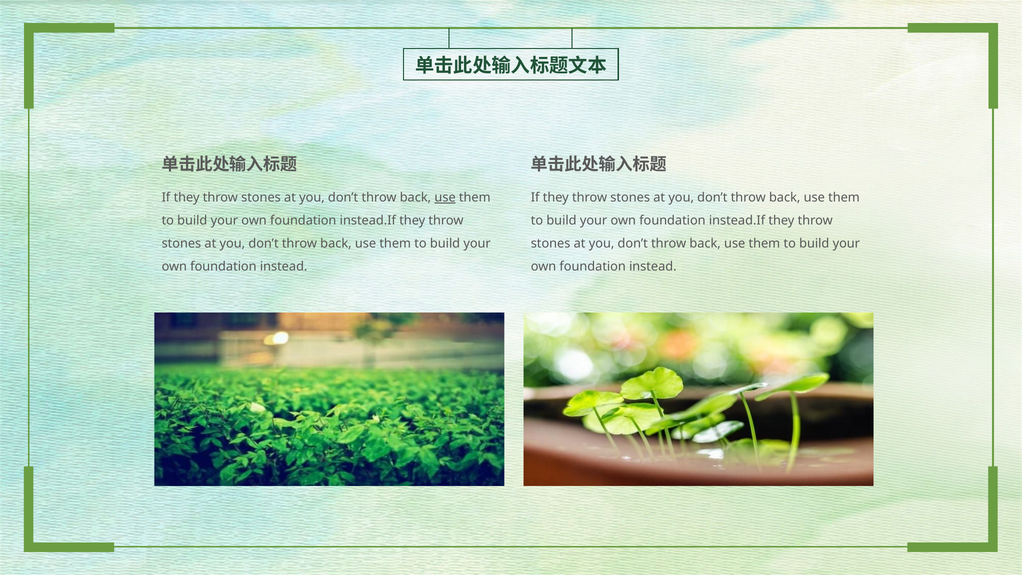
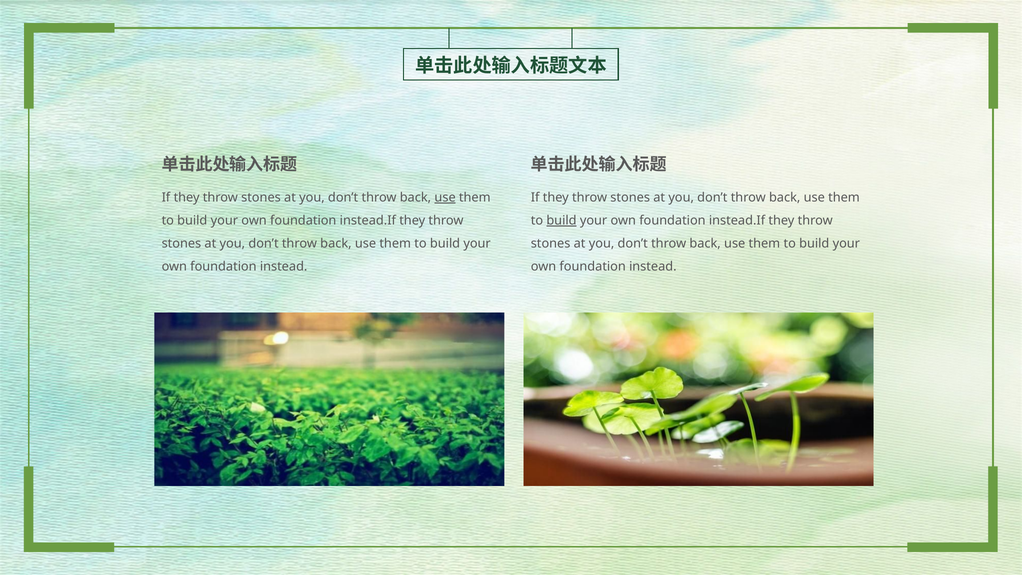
build at (561, 220) underline: none -> present
